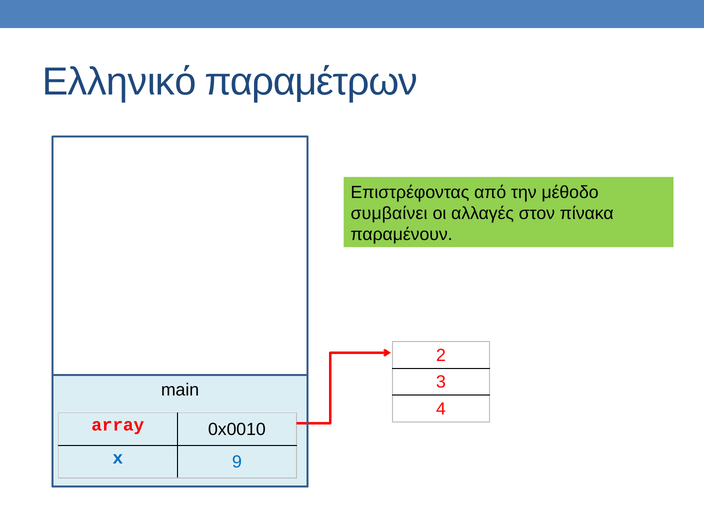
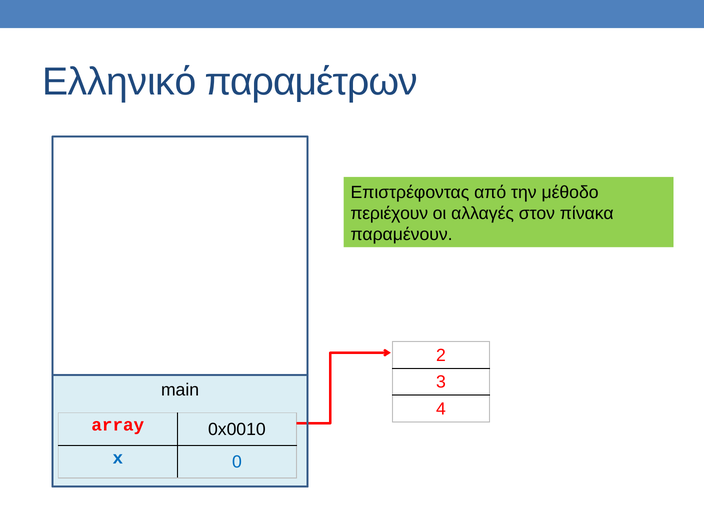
συμβαίνει: συμβαίνει -> περιέχουν
9: 9 -> 0
